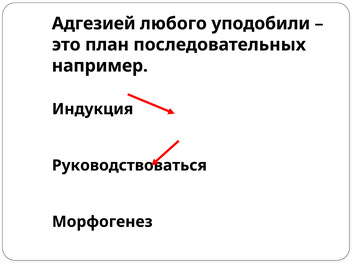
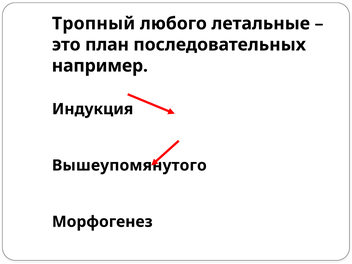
Адгезией: Адгезией -> Тропный
уподобили: уподобили -> летальные
Руководствоваться: Руководствоваться -> Вышеупомянутого
